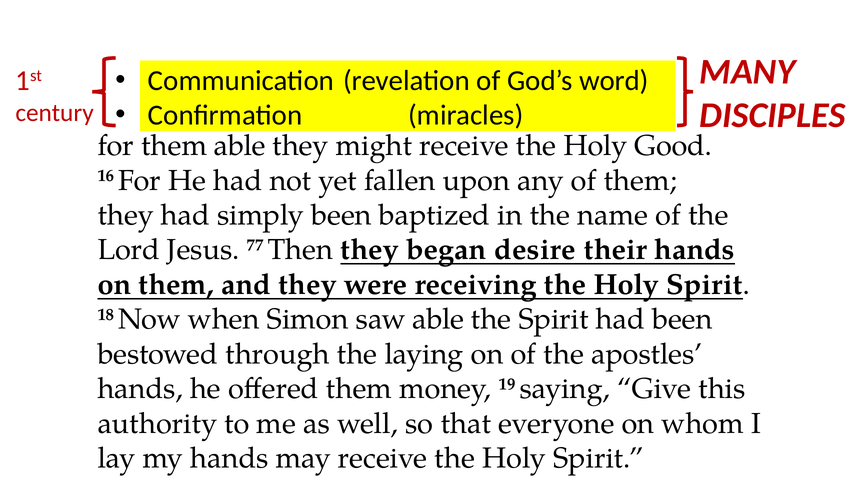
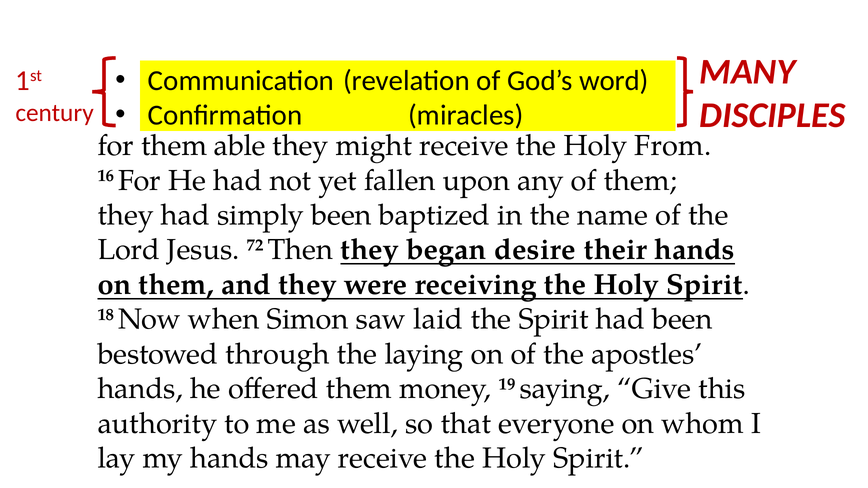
Good: Good -> From
77: 77 -> 72
saw able: able -> laid
